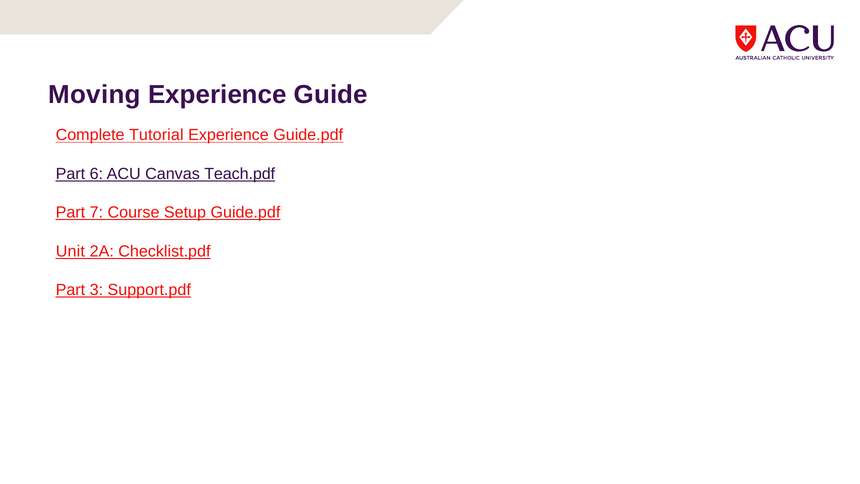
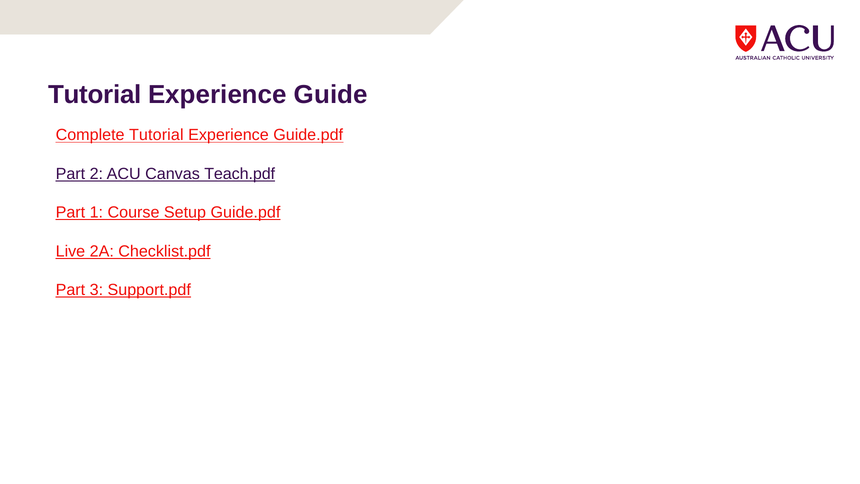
Moving at (95, 95): Moving -> Tutorial
6: 6 -> 2
7: 7 -> 1
Unit: Unit -> Live
